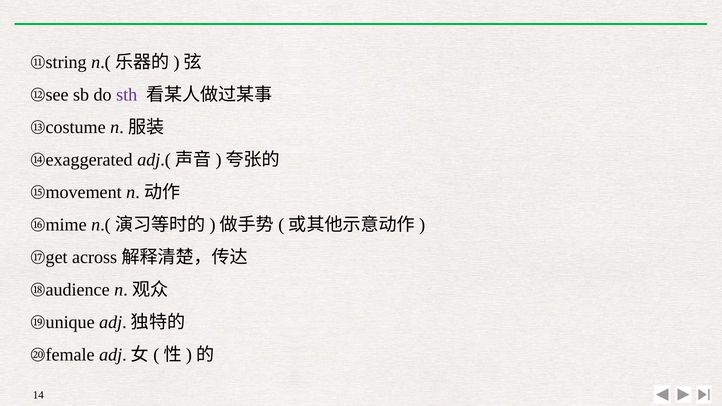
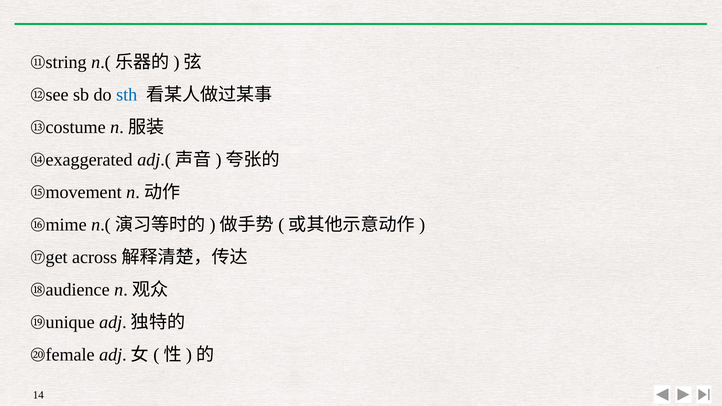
sth colour: purple -> blue
